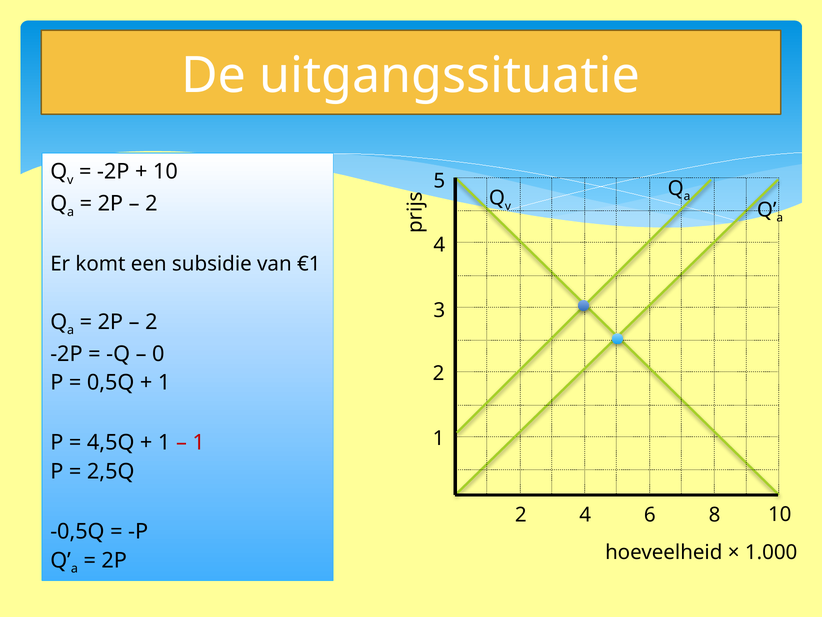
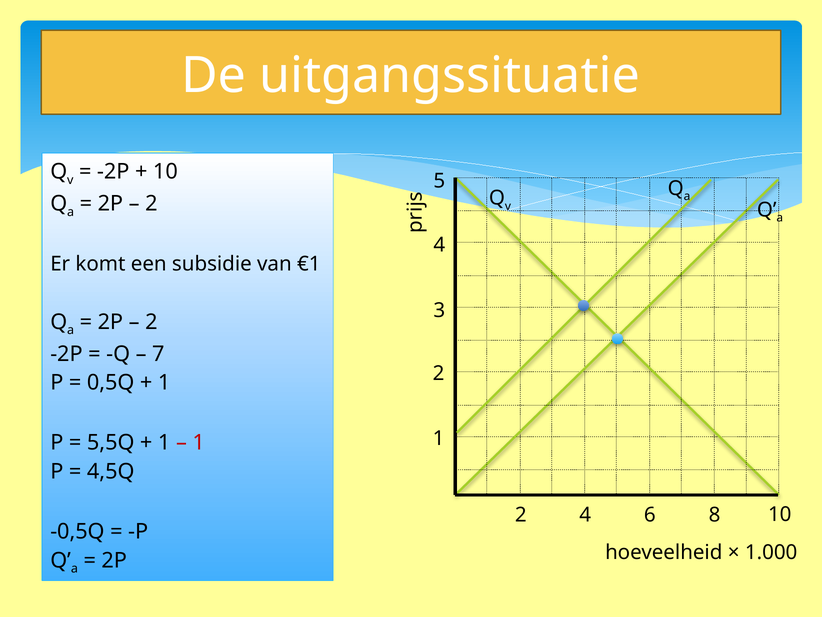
0: 0 -> 7
4,5Q: 4,5Q -> 5,5Q
2,5Q: 2,5Q -> 4,5Q
